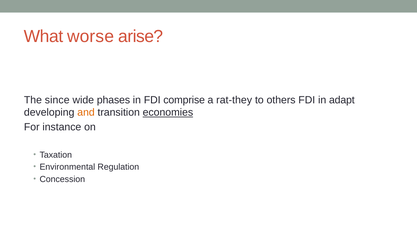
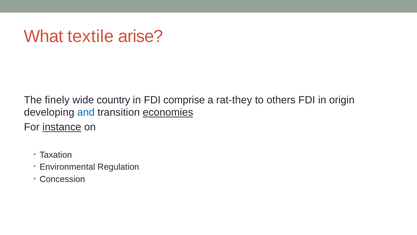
worse: worse -> textile
since: since -> finely
phases: phases -> country
adapt: adapt -> origin
and colour: orange -> blue
instance underline: none -> present
